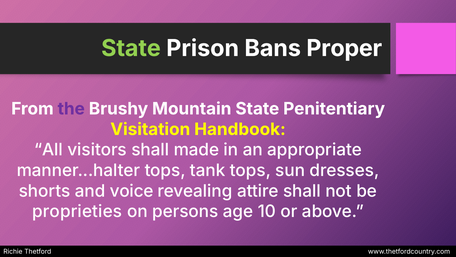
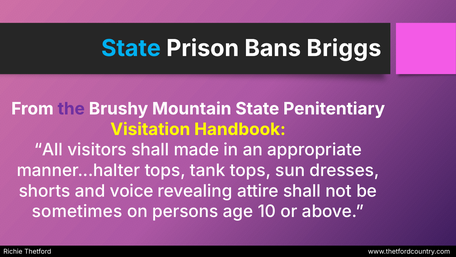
State at (131, 48) colour: light green -> light blue
Proper: Proper -> Briggs
proprieties: proprieties -> sometimes
